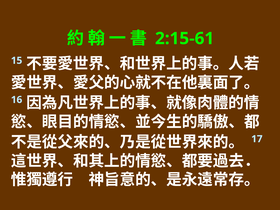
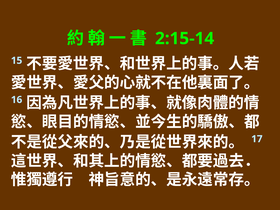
2:15-61: 2:15-61 -> 2:15-14
